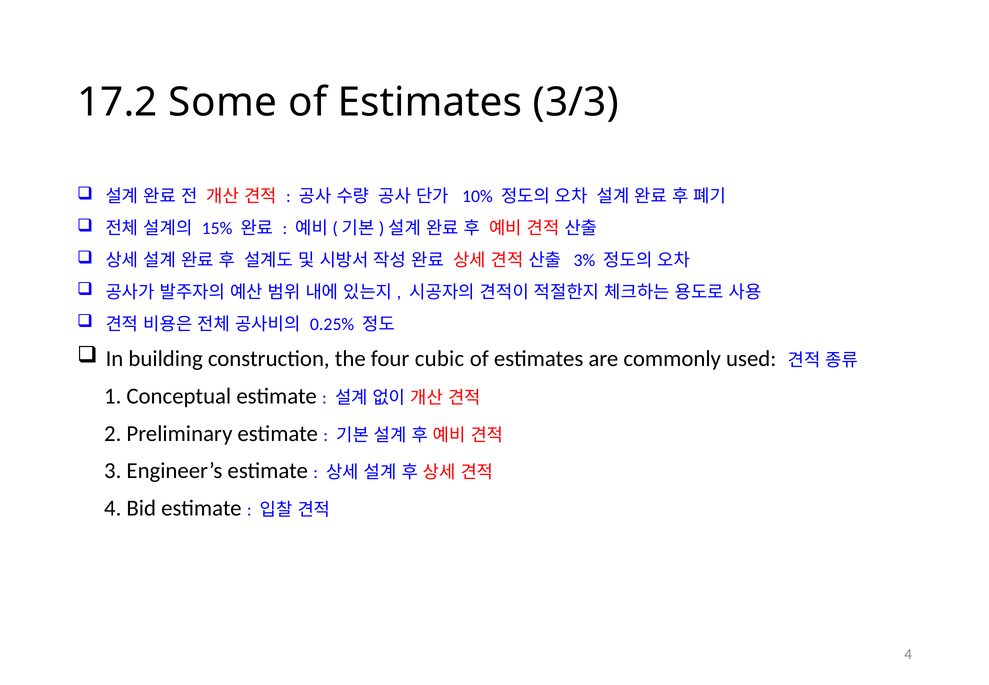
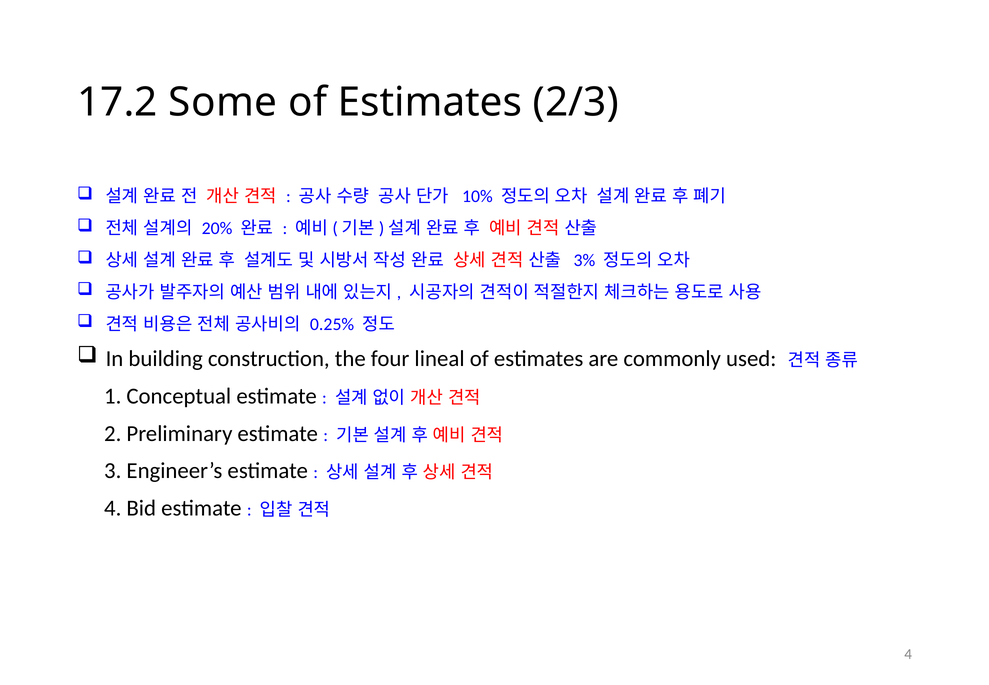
3/3: 3/3 -> 2/3
15%: 15% -> 20%
cubic: cubic -> lineal
